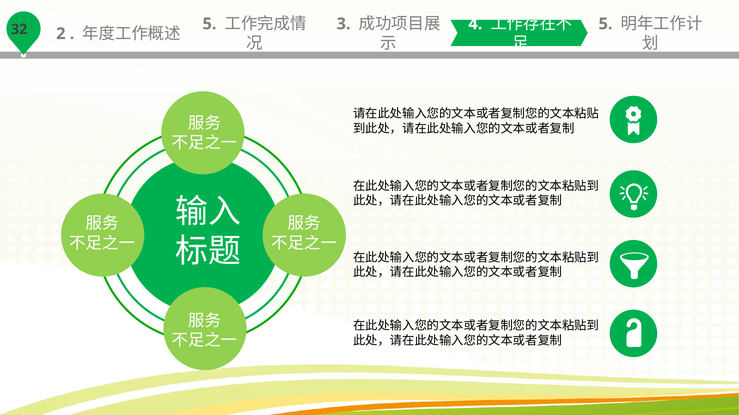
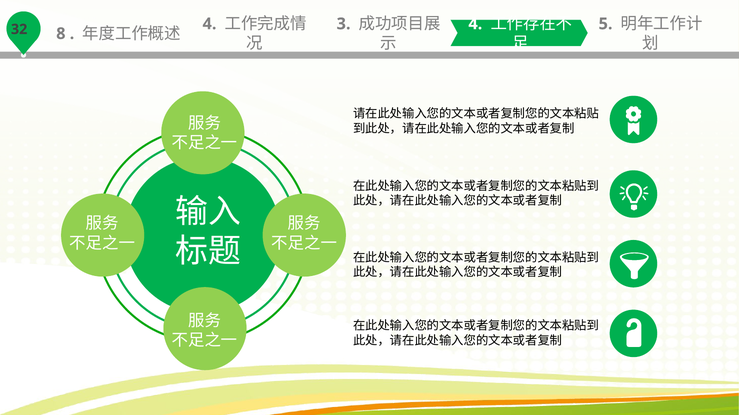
2: 2 -> 8
5 at (209, 24): 5 -> 4
